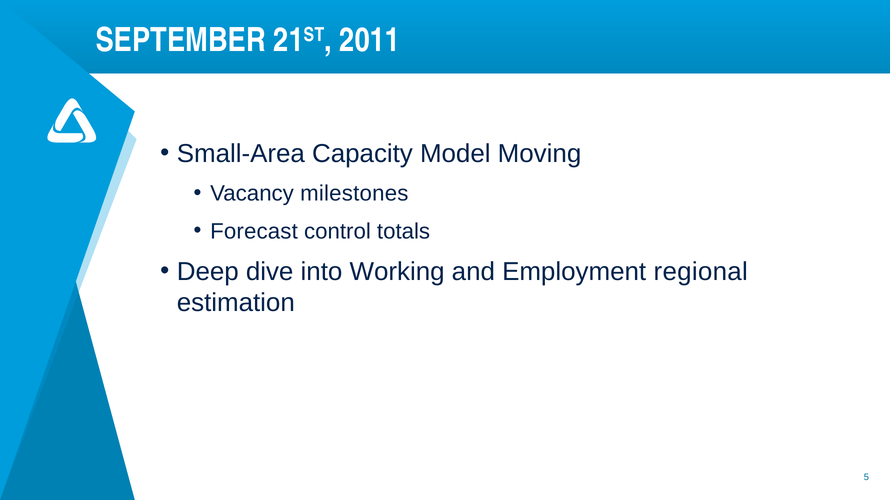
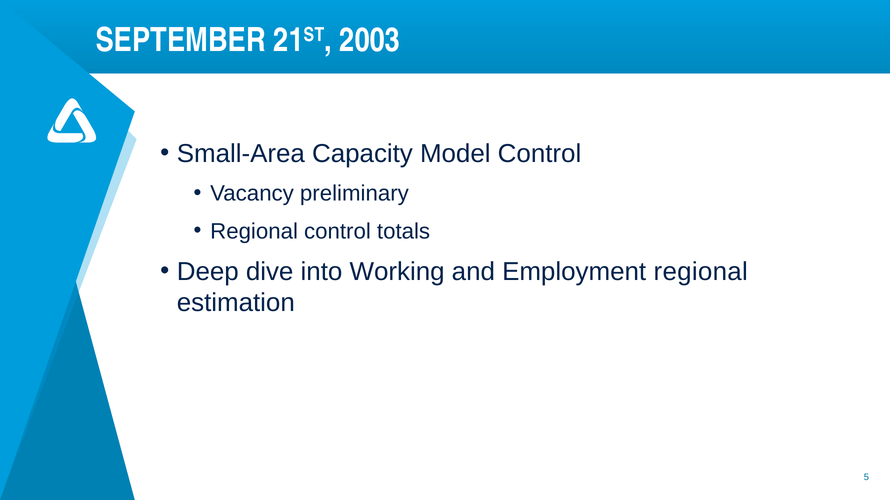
2011: 2011 -> 2003
Model Moving: Moving -> Control
milestones: milestones -> preliminary
Forecast at (254, 232): Forecast -> Regional
